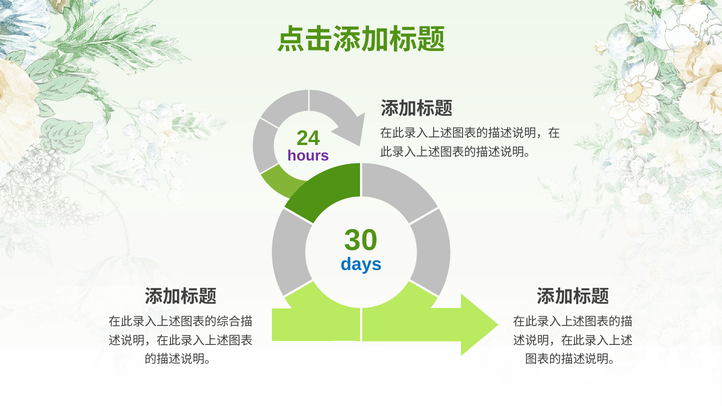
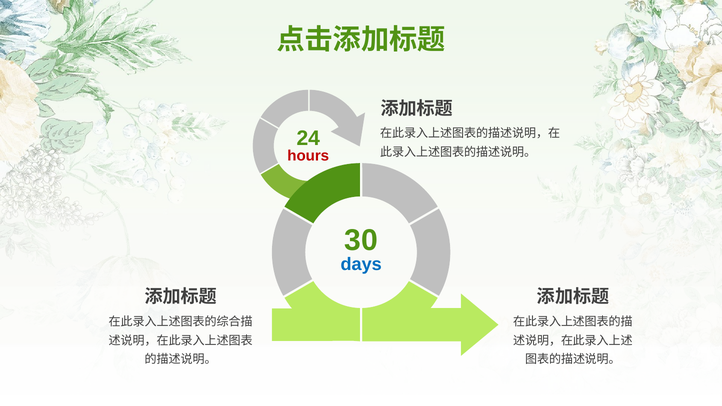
hours colour: purple -> red
